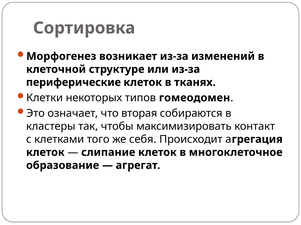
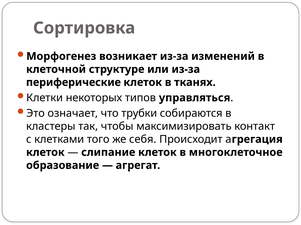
гомеодомен: гомеодомен -> управляться
вторая: вторая -> трубки
